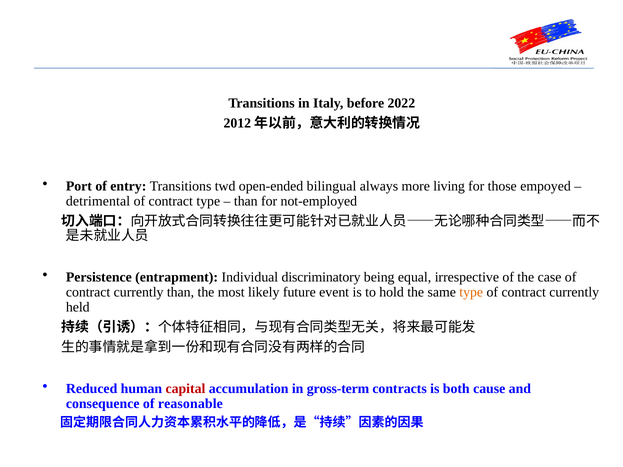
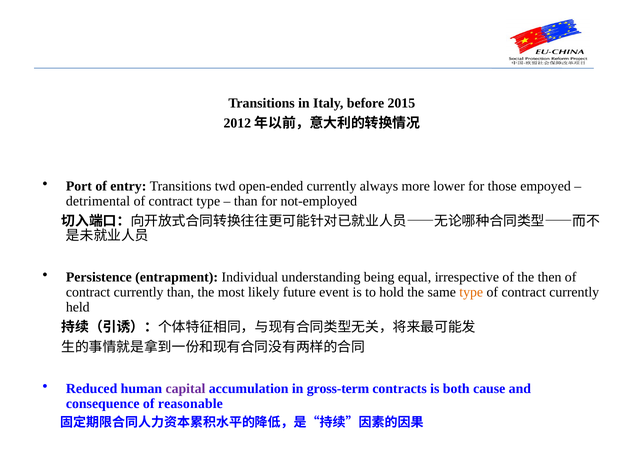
2022: 2022 -> 2015
open-ended bilingual: bilingual -> currently
living: living -> lower
discriminatory: discriminatory -> understanding
case: case -> then
capital colour: red -> purple
